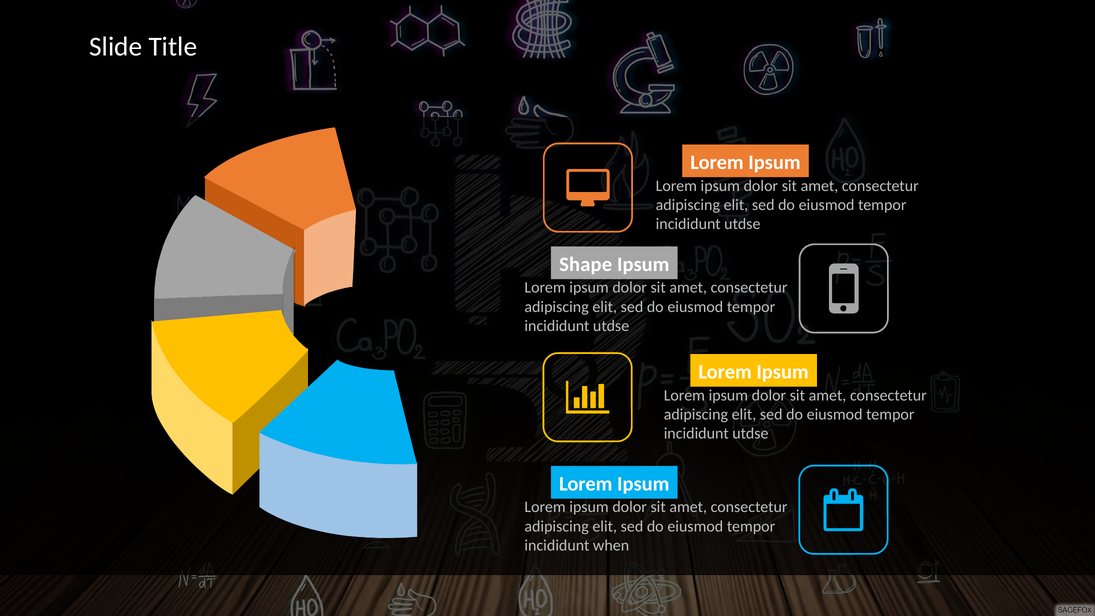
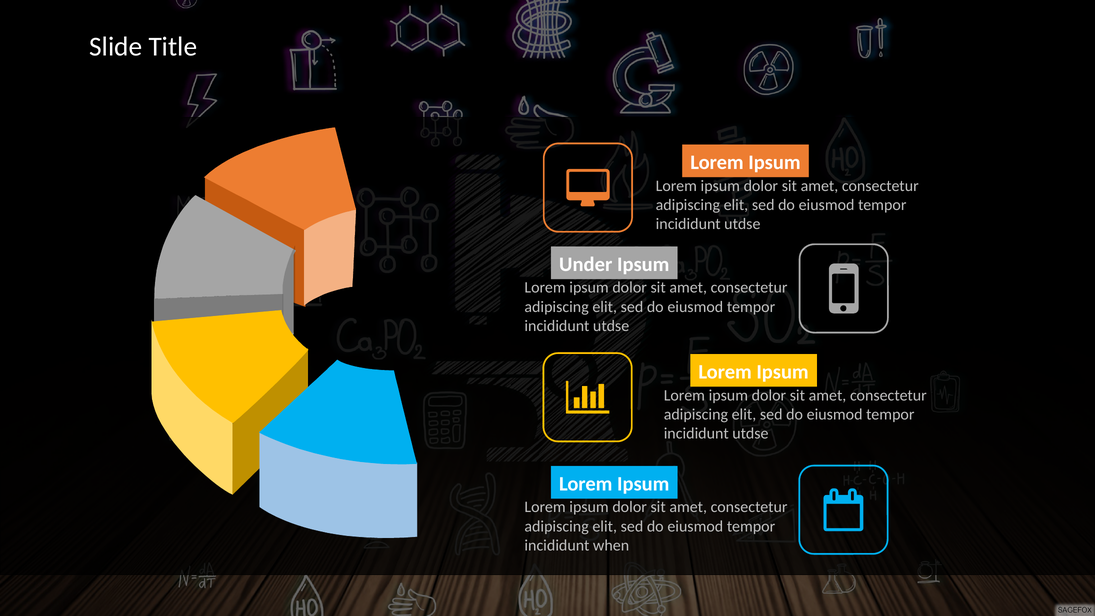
Shape: Shape -> Under
